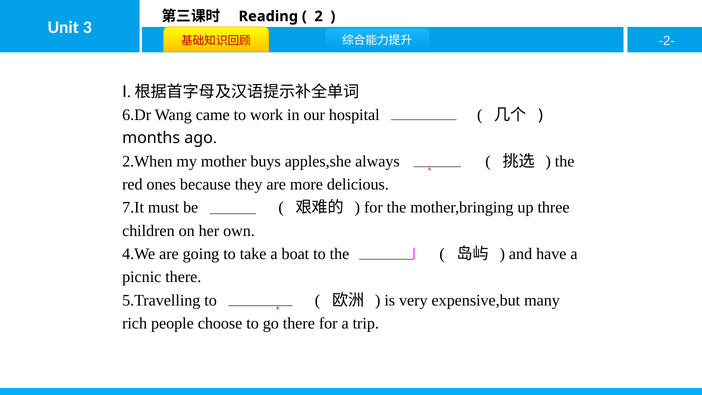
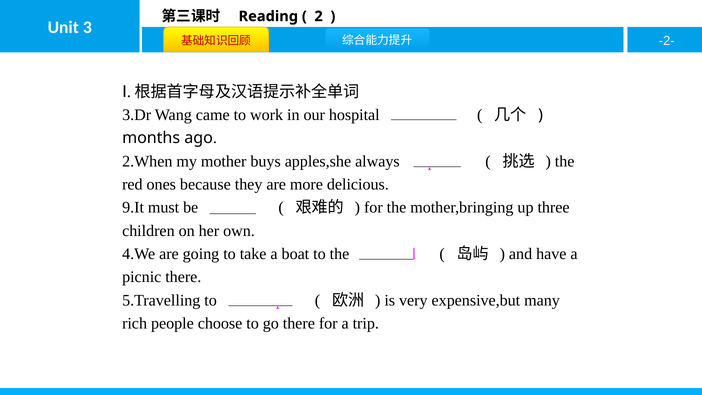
6.Dr: 6.Dr -> 3.Dr
7.It: 7.It -> 9.It
